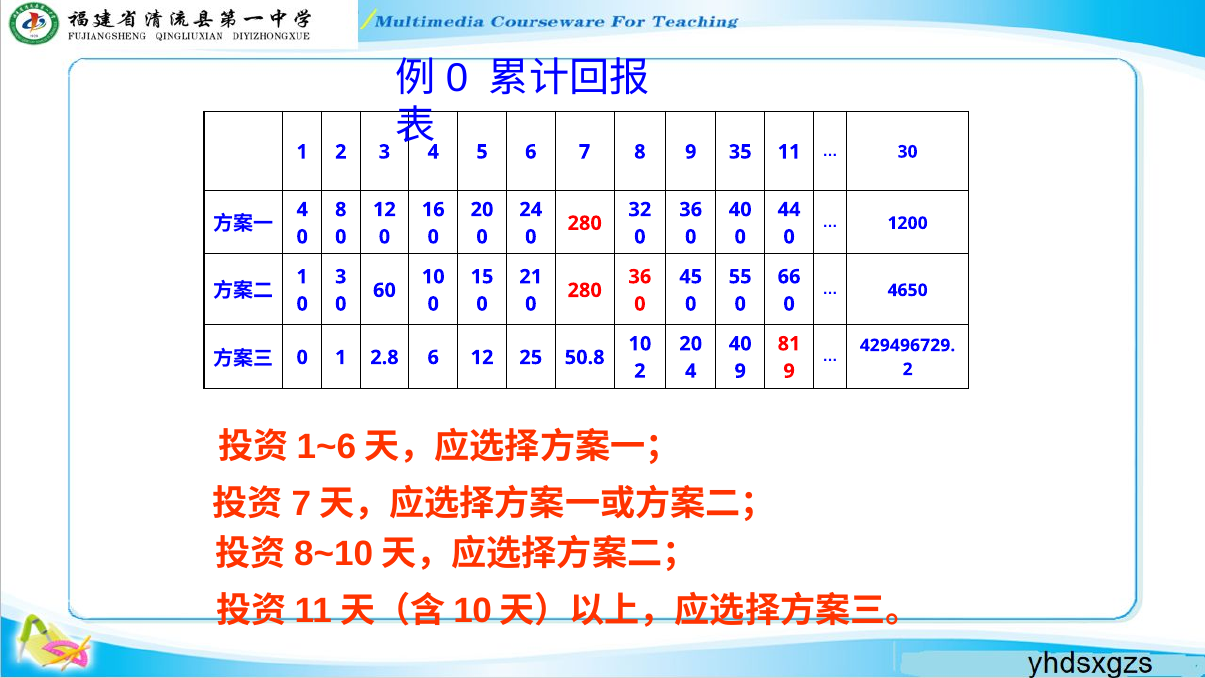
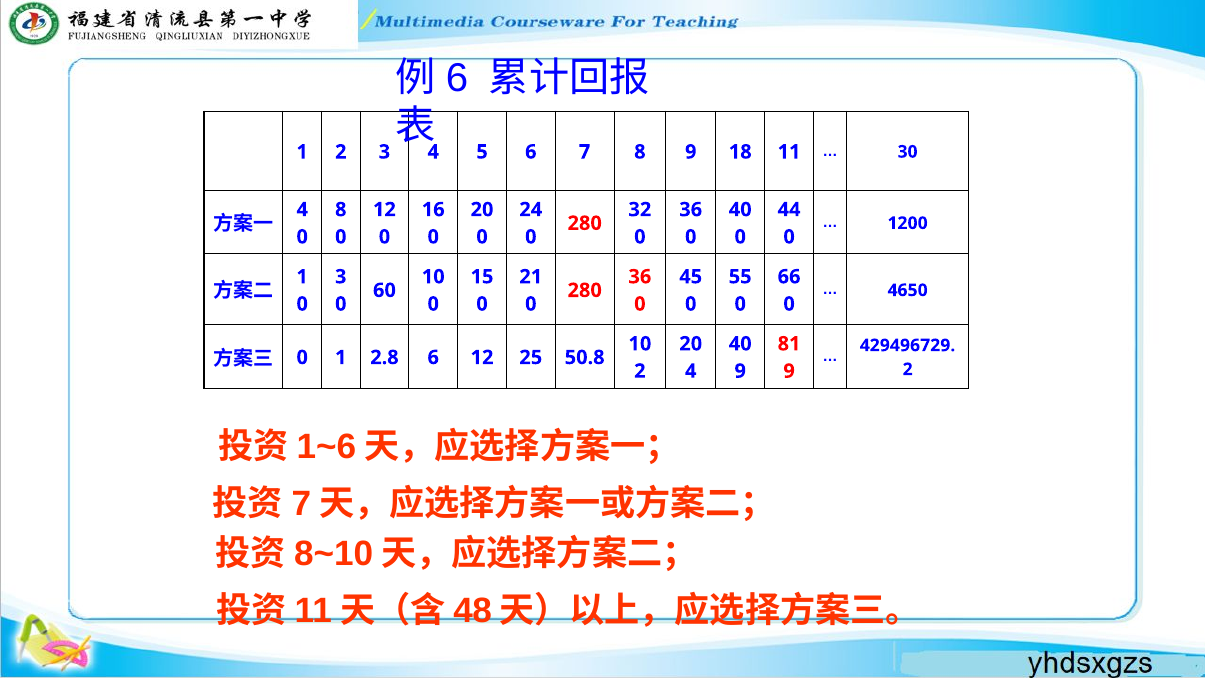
0 at (457, 78): 0 -> 6
35: 35 -> 18
10 at (473, 611): 10 -> 48
